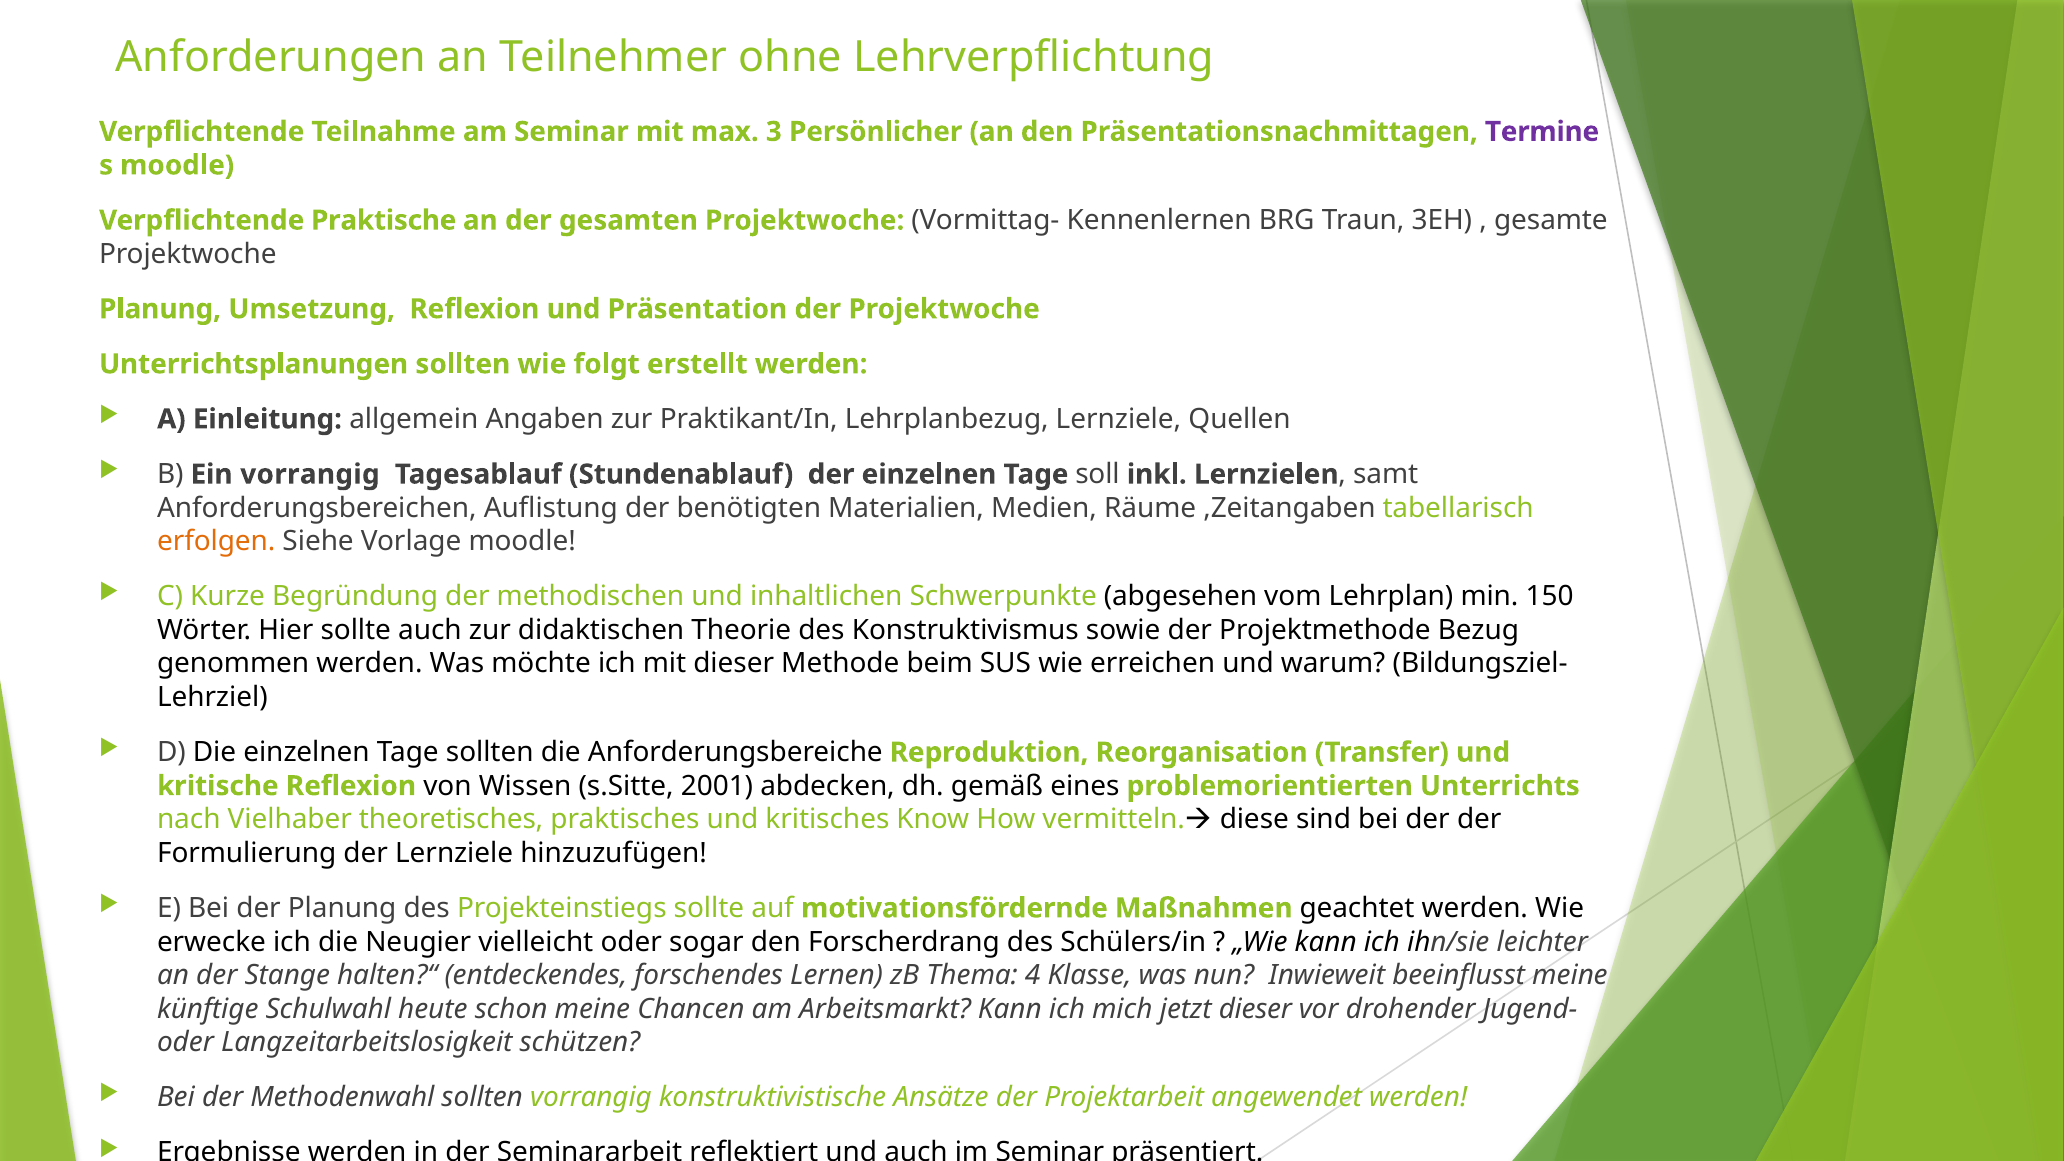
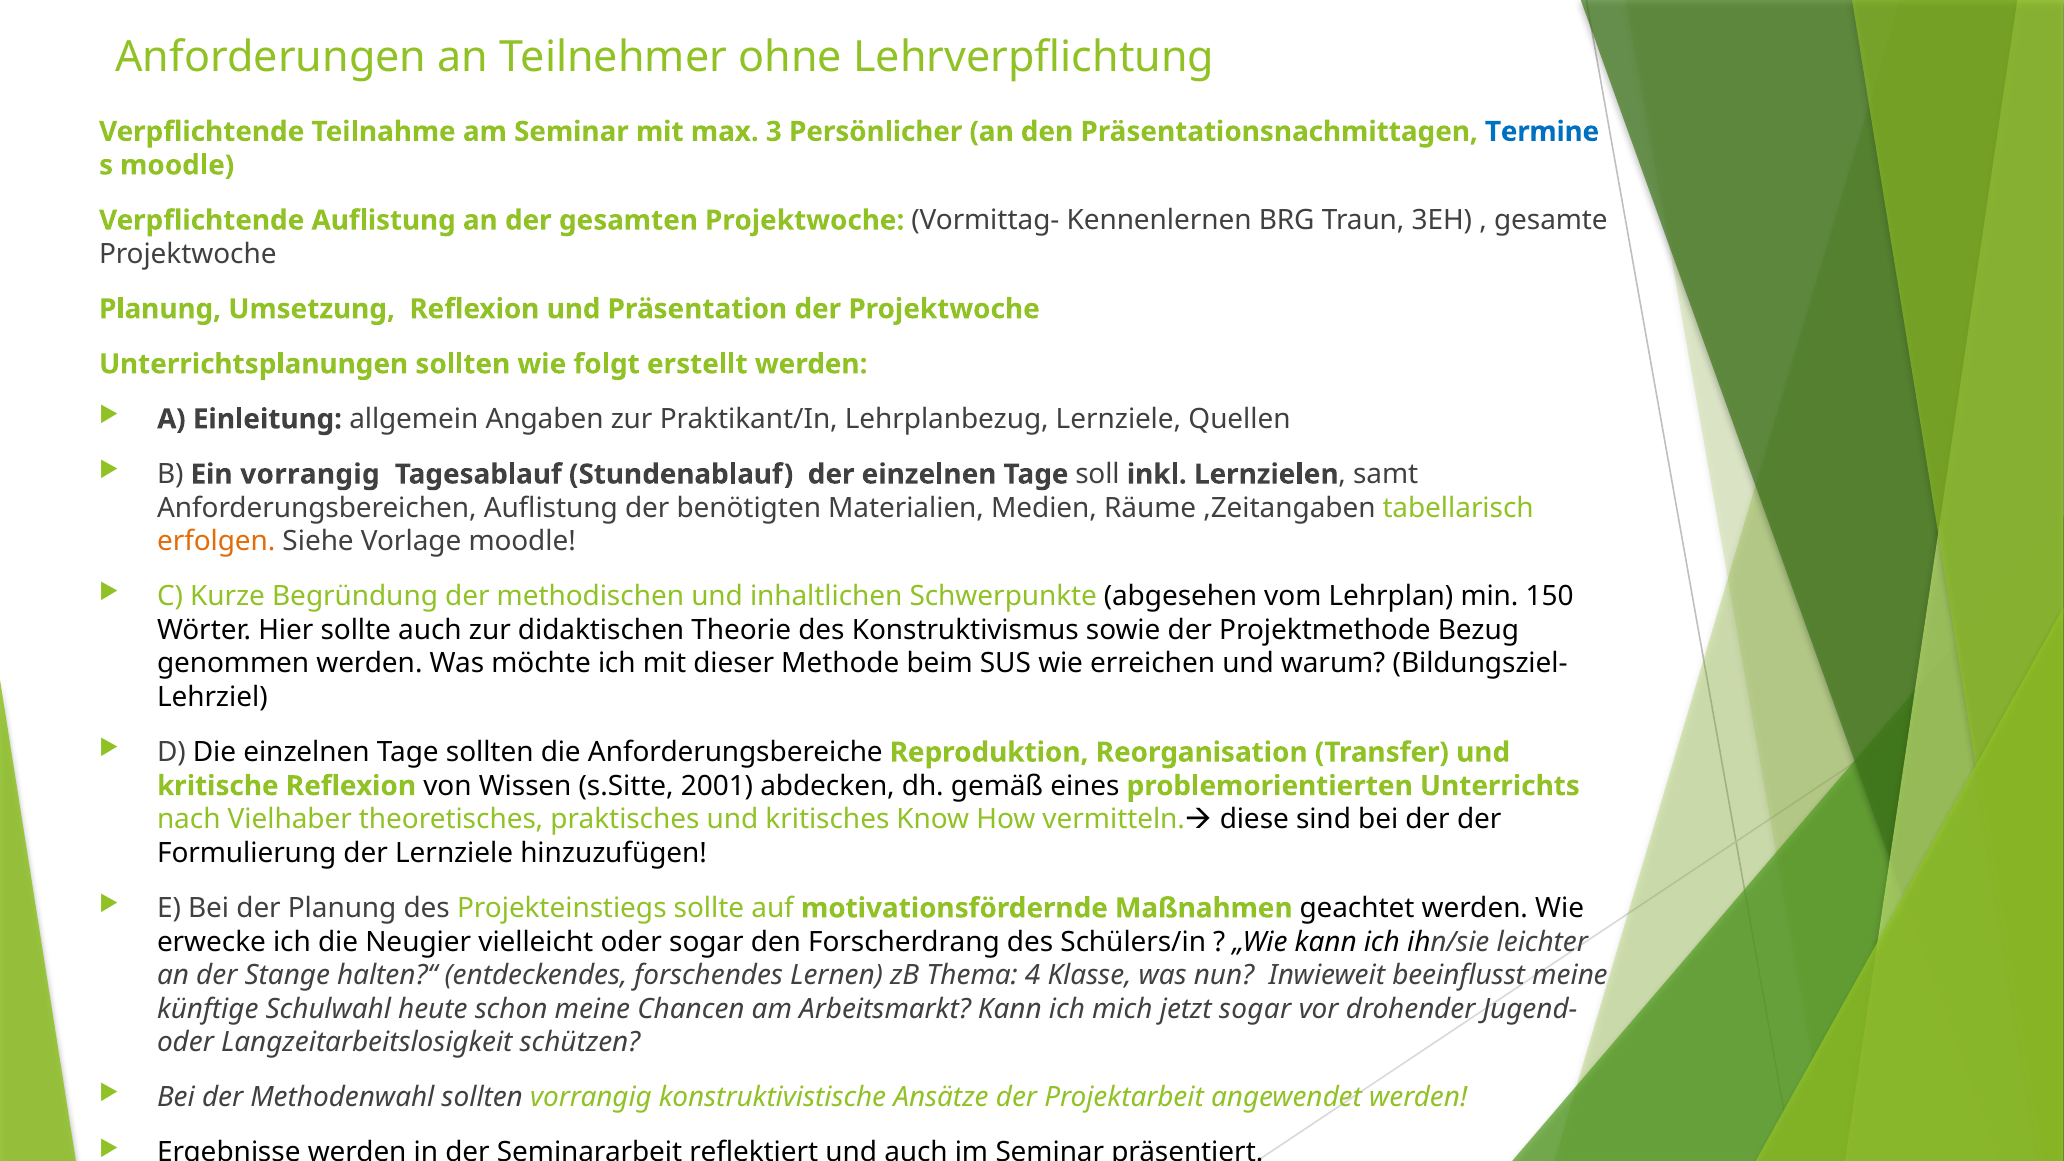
Termine colour: purple -> blue
Verpflichtende Praktische: Praktische -> Auflistung
jetzt dieser: dieser -> sogar
